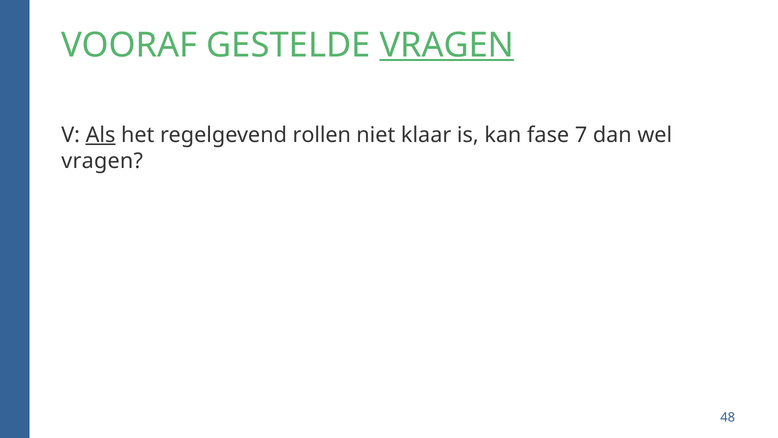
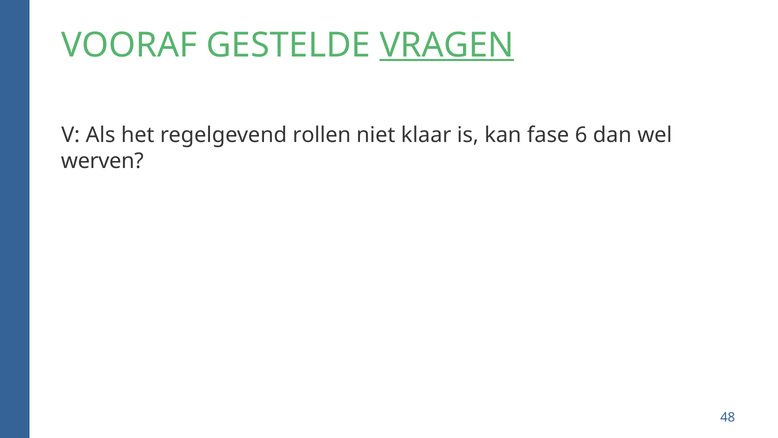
Als underline: present -> none
7: 7 -> 6
vragen at (102, 161): vragen -> werven
